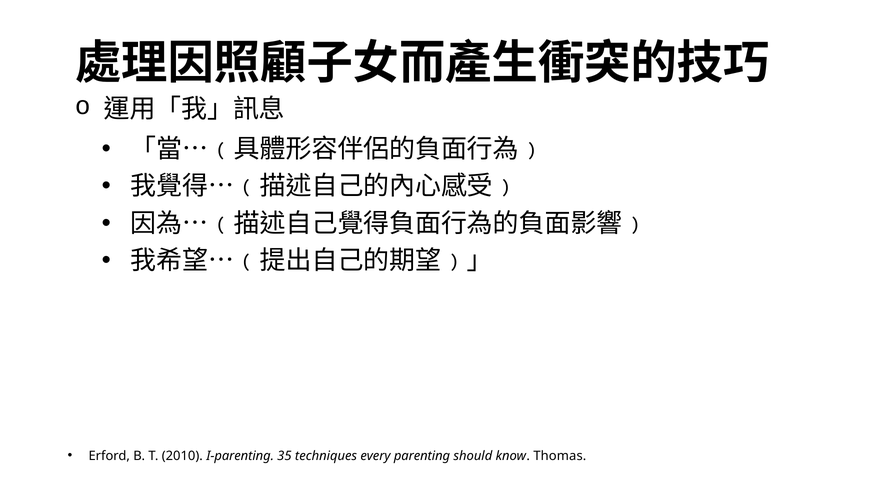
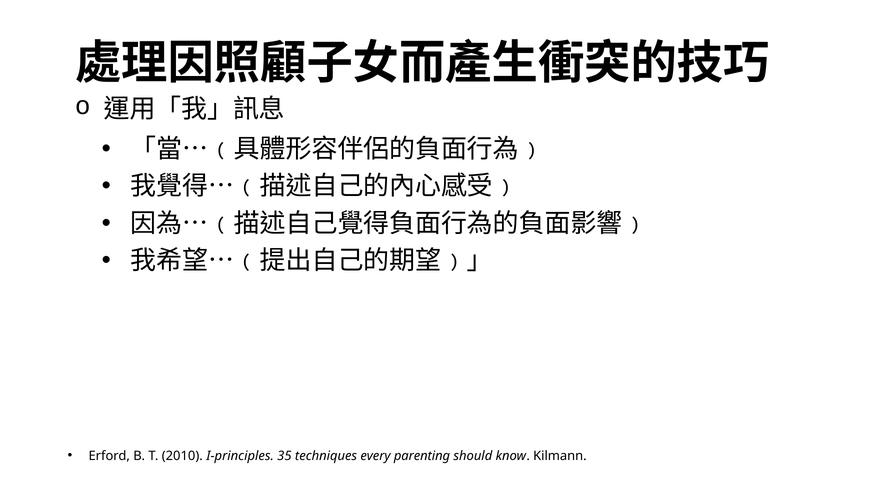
I-parenting: I-parenting -> I-principles
Thomas: Thomas -> Kilmann
